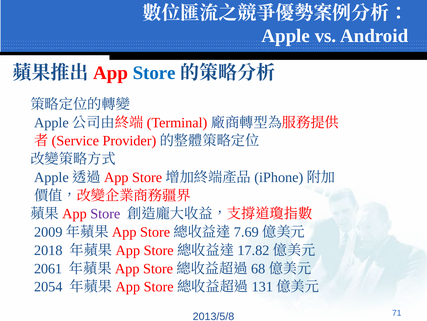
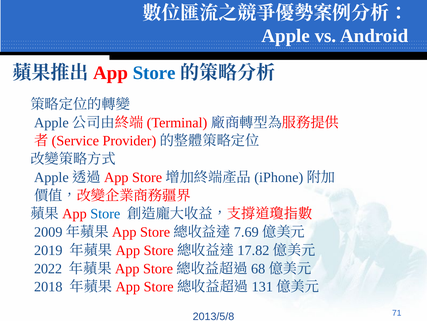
Store at (105, 213) colour: purple -> blue
2018: 2018 -> 2019
2061: 2061 -> 2022
2054: 2054 -> 2018
